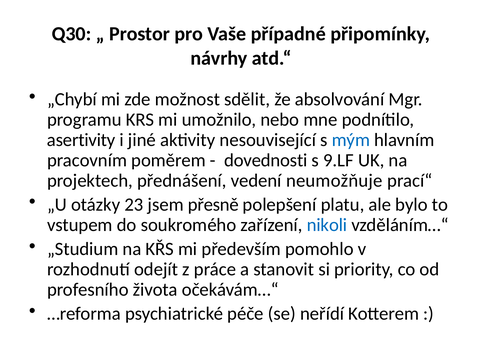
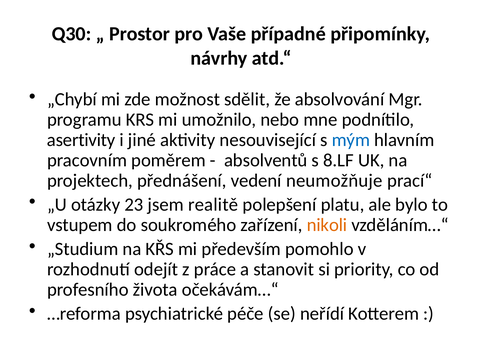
dovednosti: dovednosti -> absolventů
9.LF: 9.LF -> 8.LF
přesně: přesně -> realitě
nikoli colour: blue -> orange
